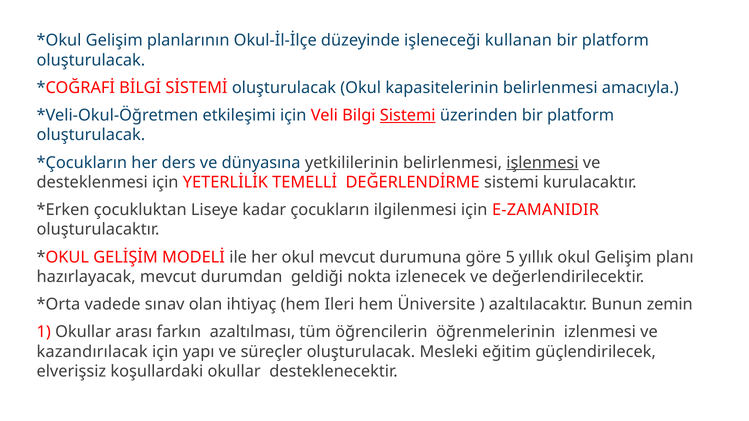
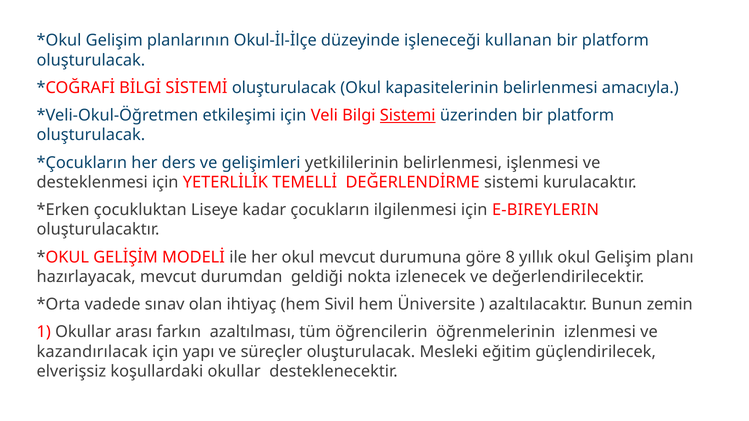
dünyasına: dünyasına -> gelişimleri
işlenmesi underline: present -> none
E-ZAMANIDIR: E-ZAMANIDIR -> E-BIREYLERIN
5: 5 -> 8
Ileri: Ileri -> Sivil
